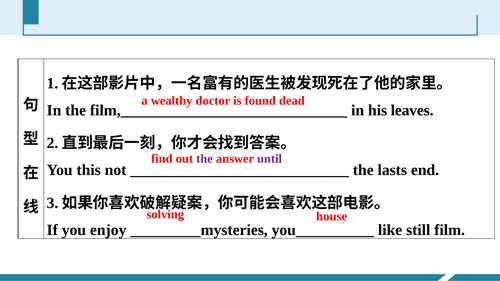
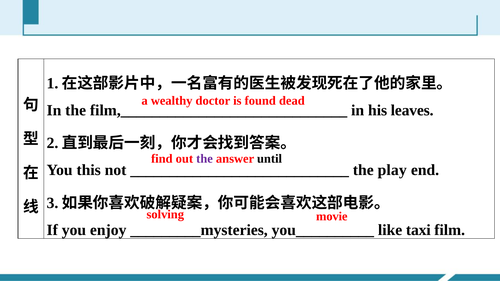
until colour: purple -> black
lasts: lasts -> play
house: house -> movie
still: still -> taxi
